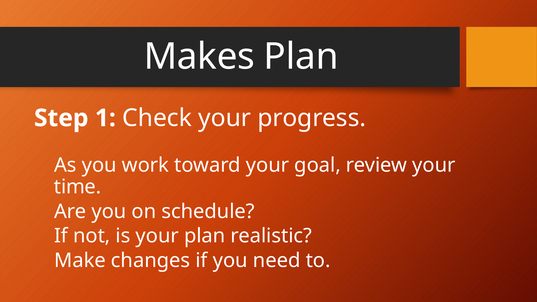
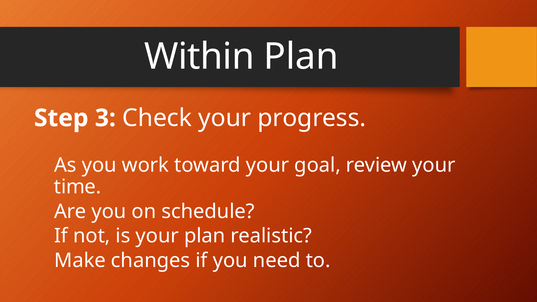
Makes: Makes -> Within
1: 1 -> 3
